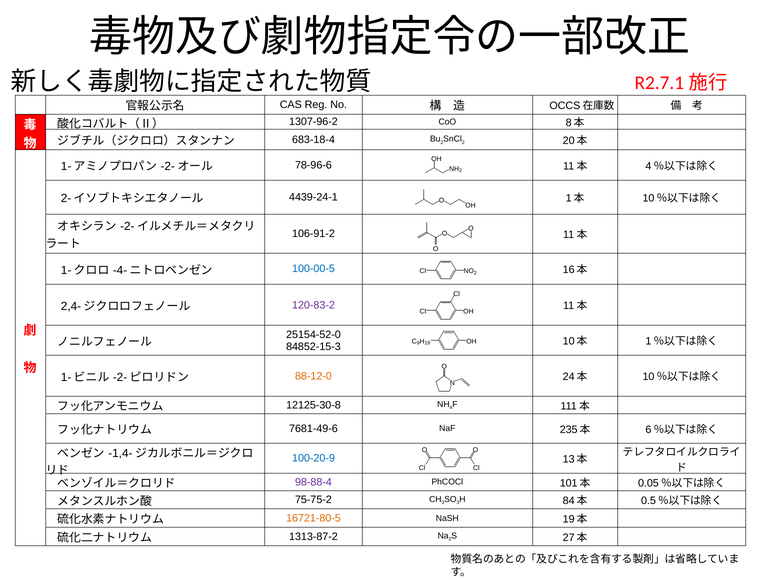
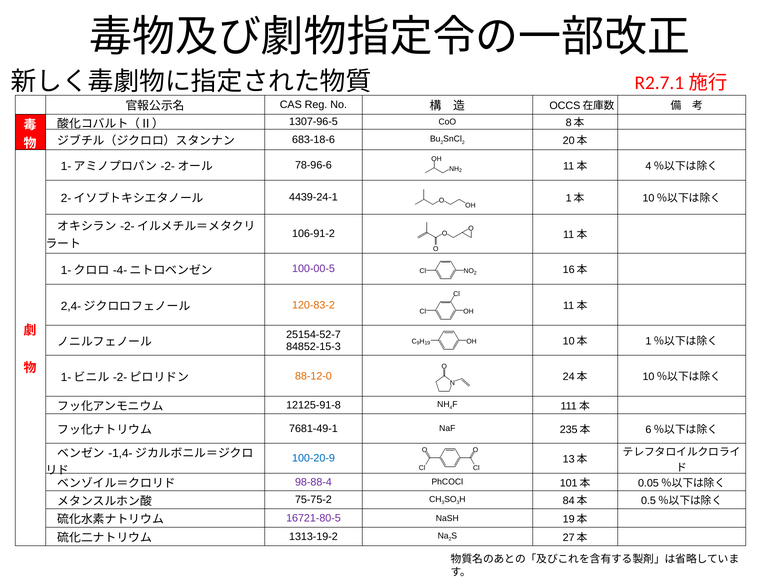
1307-96-2: 1307-96-2 -> 1307-96-5
683-18-4: 683-18-4 -> 683-18-6
100-00-5 colour: blue -> purple
120-83-2 colour: purple -> orange
25154-52-0: 25154-52-0 -> 25154-52-7
12125-30-8: 12125-30-8 -> 12125-91-8
7681-49-6: 7681-49-6 -> 7681-49-1
16721-80-5 colour: orange -> purple
1313-87-2: 1313-87-2 -> 1313-19-2
